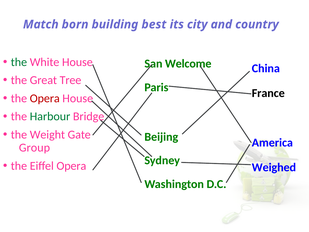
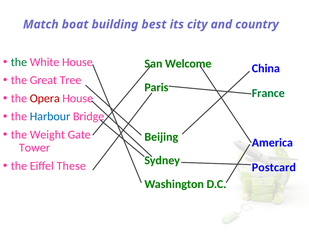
born: born -> boat
France colour: black -> green
Harbour colour: green -> blue
Group: Group -> Tower
Eiffel Opera: Opera -> These
Weighed: Weighed -> Postcard
